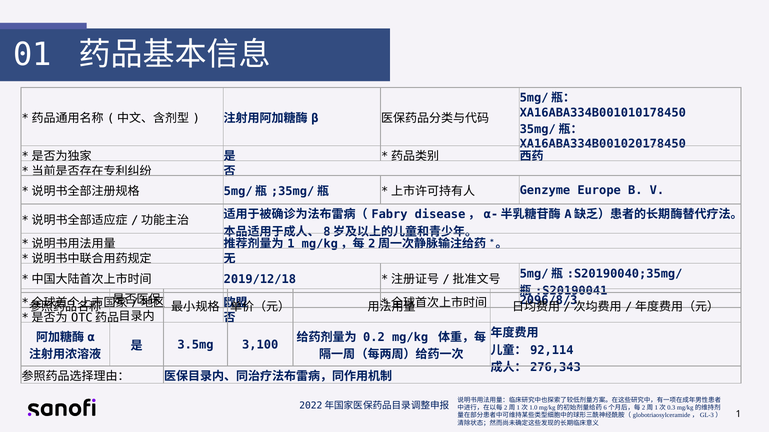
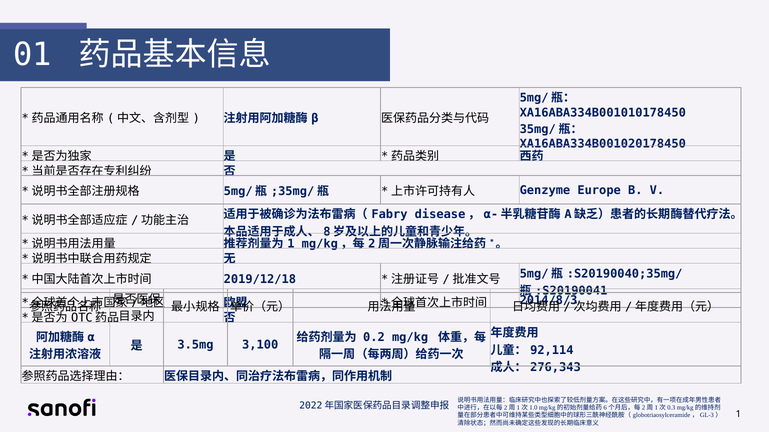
2096/8/3: 2096/8/3 -> 2014/8/3
